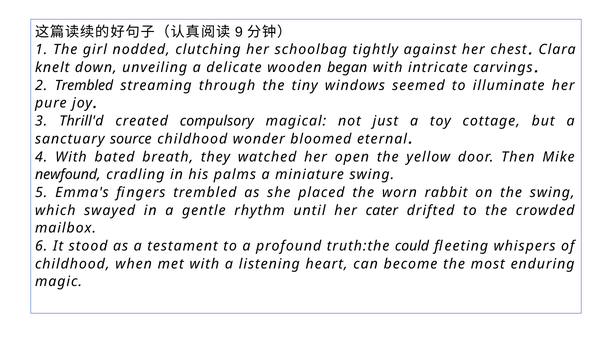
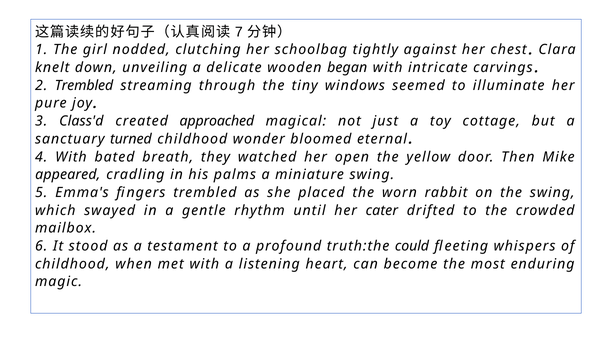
9: 9 -> 7
Thrill'd: Thrill'd -> Class'd
compulsory: compulsory -> approached
source: source -> turned
newfound: newfound -> appeared
